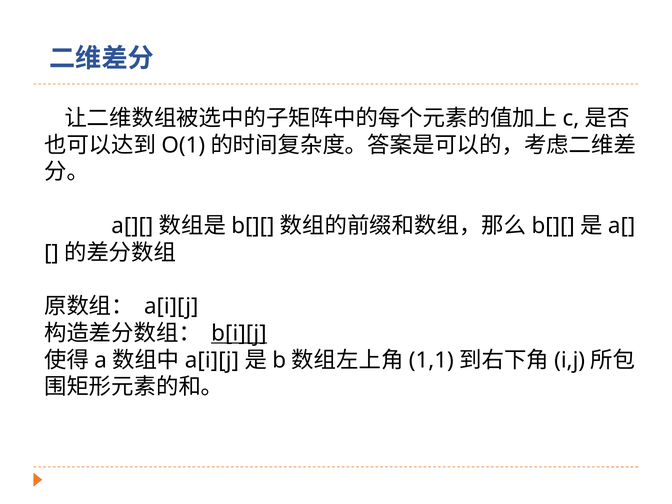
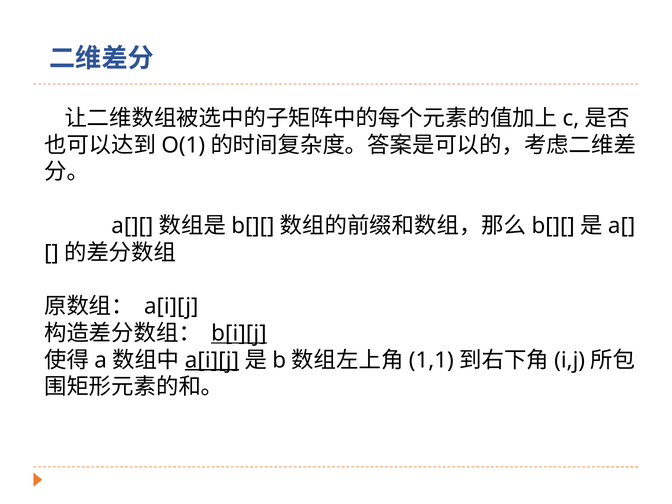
a[i][j at (212, 360) underline: none -> present
